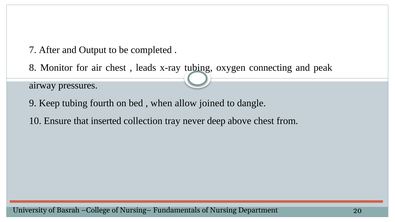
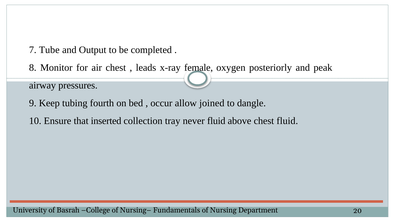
After: After -> Tube
x-ray tubing: tubing -> female
connecting: connecting -> posteriorly
when: when -> occur
never deep: deep -> fluid
chest from: from -> fluid
